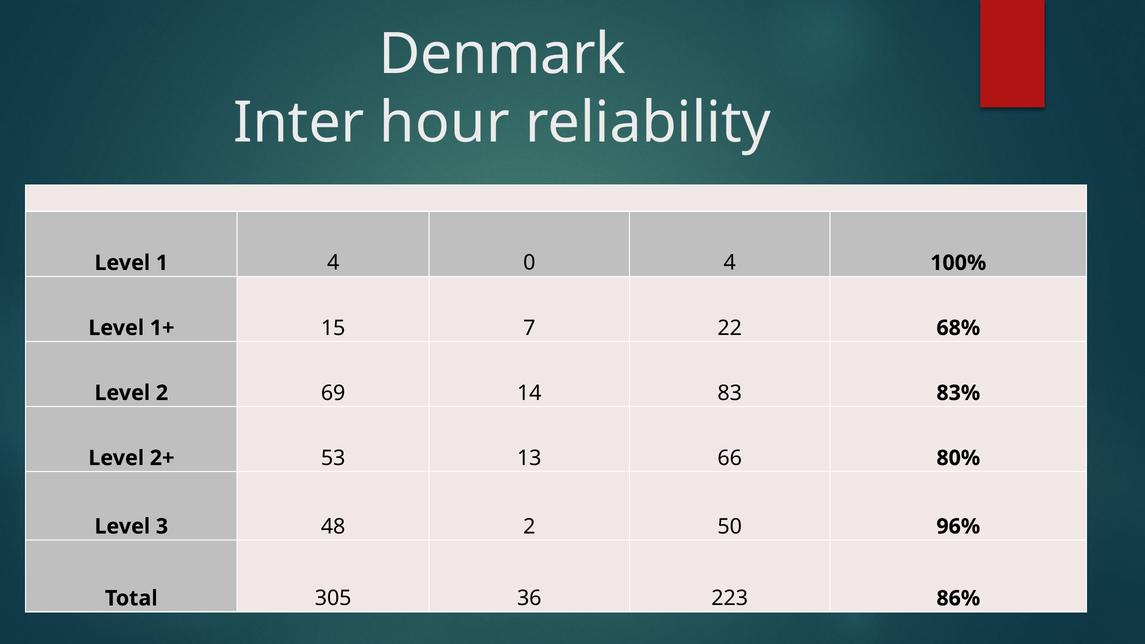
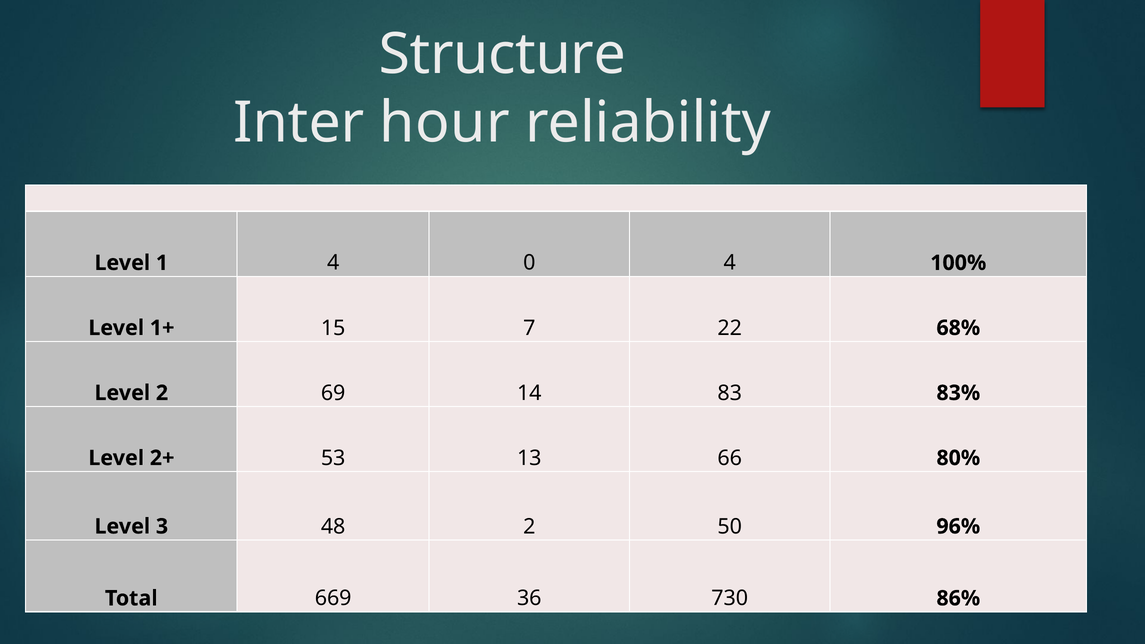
Denmark: Denmark -> Structure
305: 305 -> 669
223: 223 -> 730
